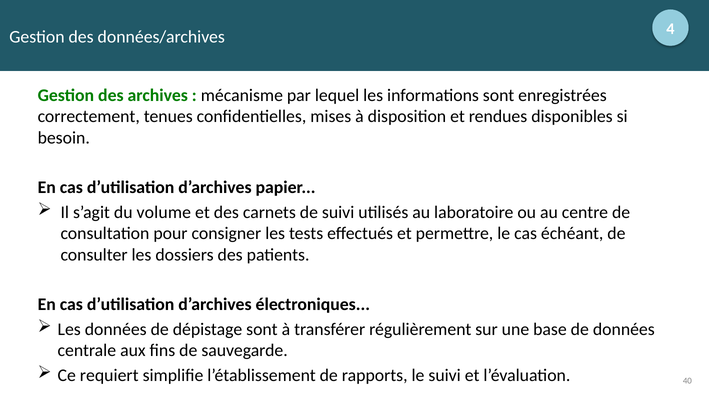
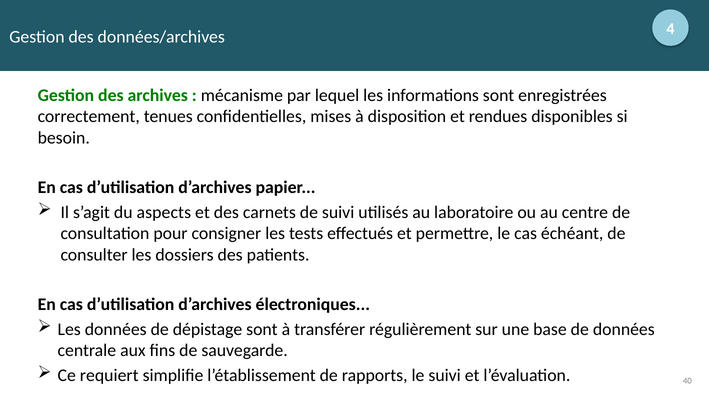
volume: volume -> aspects
